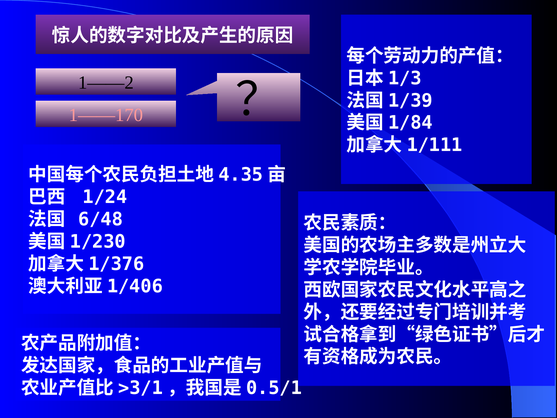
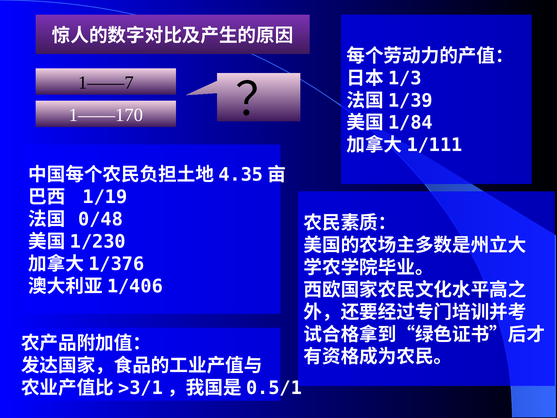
1——2: 1——2 -> 1——7
1——170 colour: pink -> white
1/24: 1/24 -> 1/19
6/48: 6/48 -> 0/48
